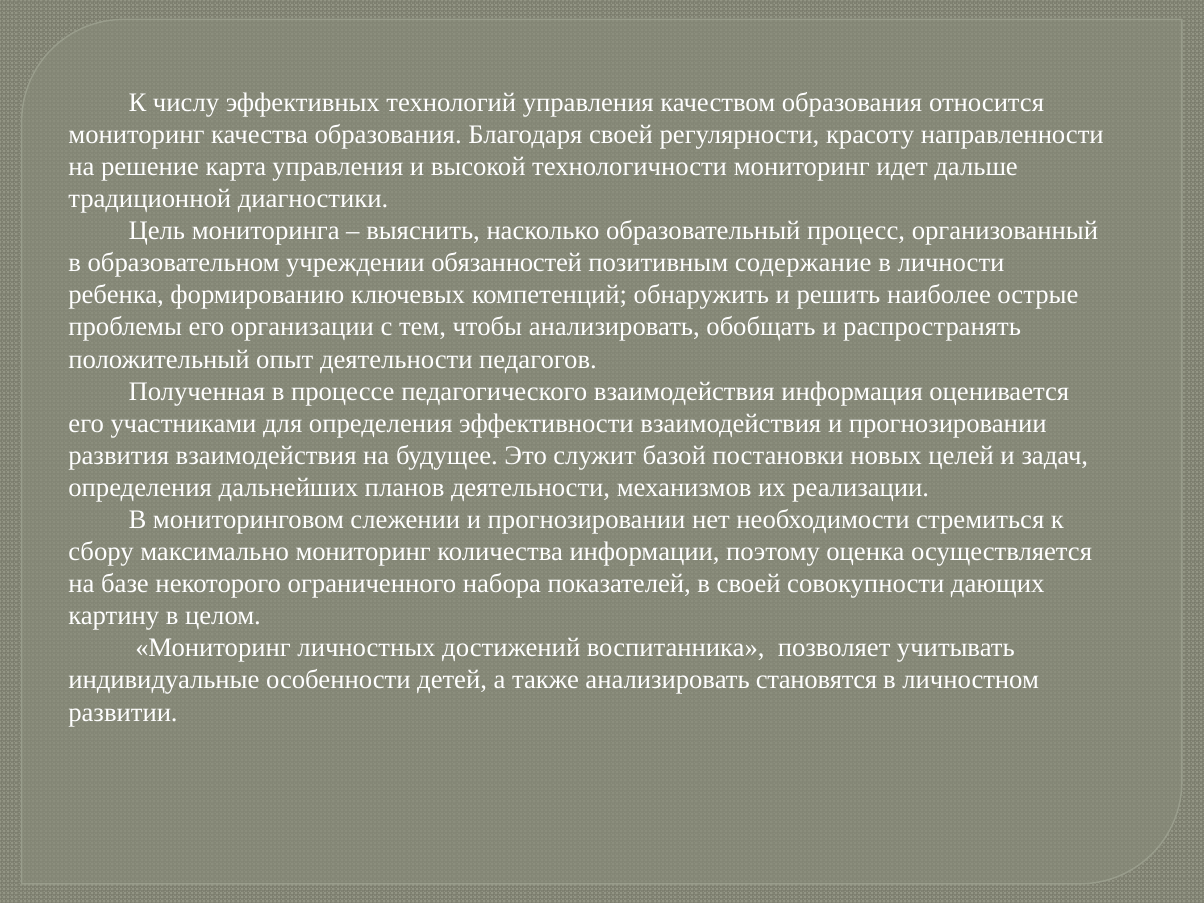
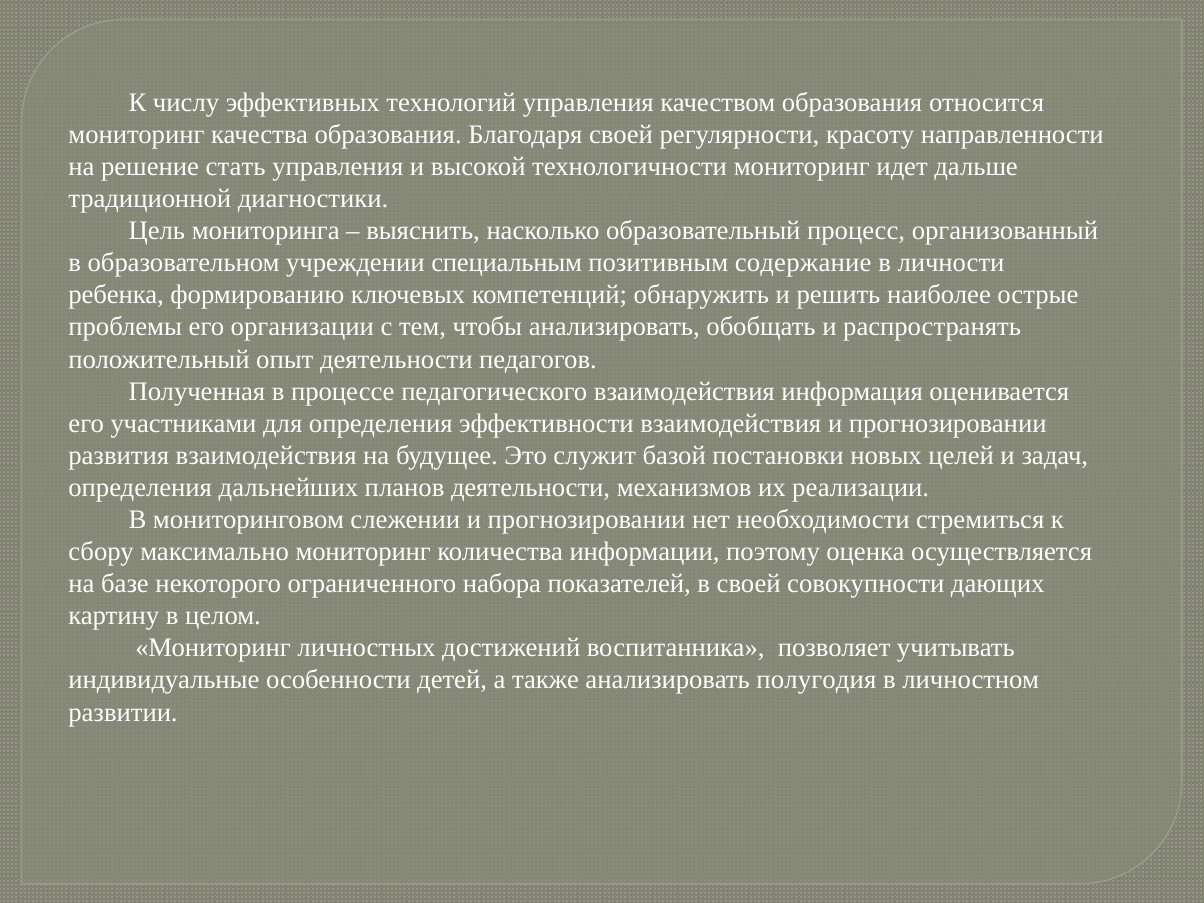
карта: карта -> стать
обязанностей: обязанностей -> специальным
становятся: становятся -> полугодия
